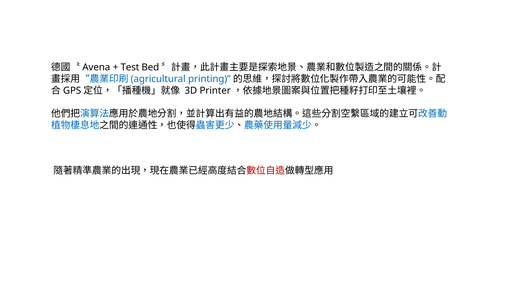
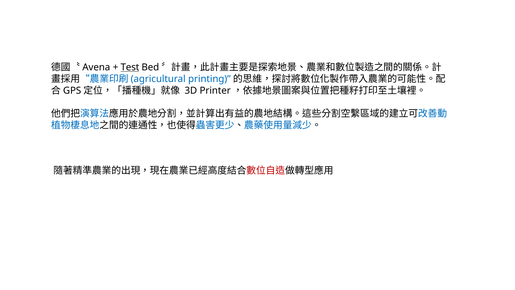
Test underline: none -> present
